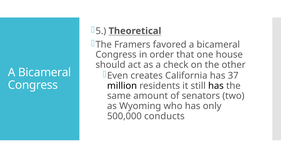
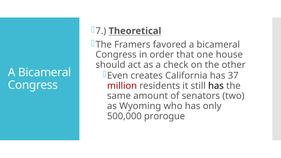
5: 5 -> 7
million colour: black -> red
conducts: conducts -> prorogue
